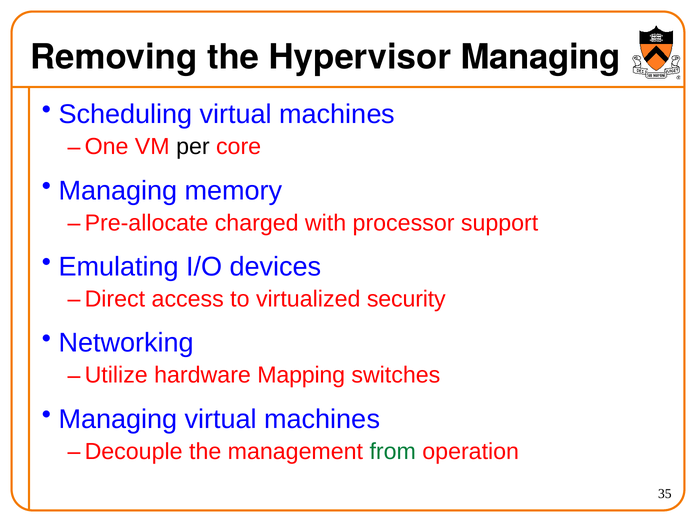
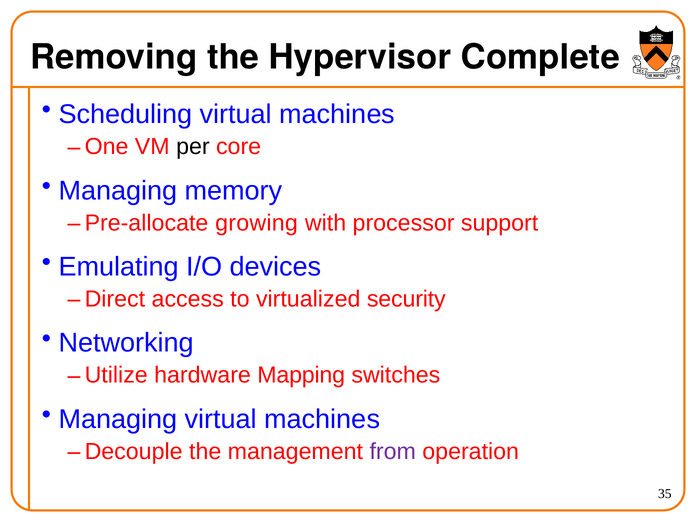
Hypervisor Managing: Managing -> Complete
charged: charged -> growing
from colour: green -> purple
